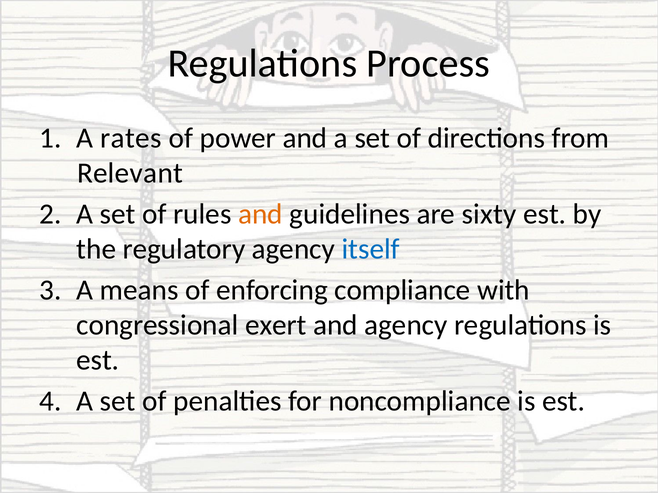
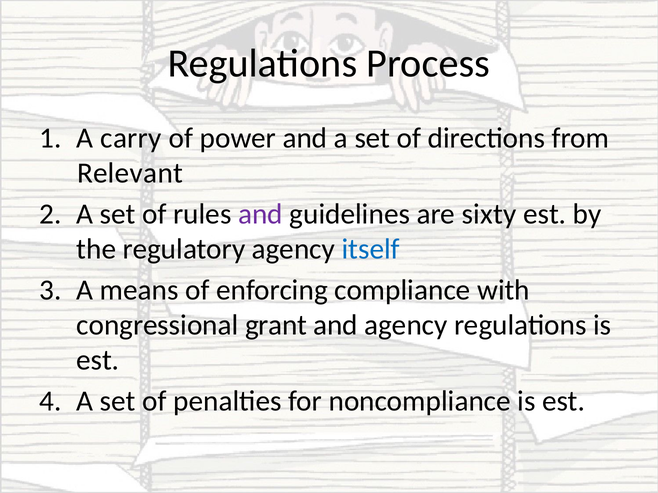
rates: rates -> carry
and at (260, 214) colour: orange -> purple
exert: exert -> grant
